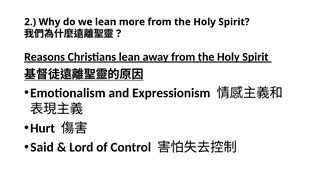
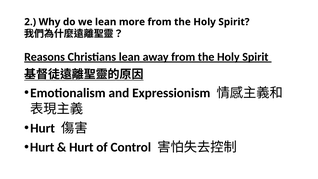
Said at (42, 147): Said -> Hurt
Lord at (81, 147): Lord -> Hurt
